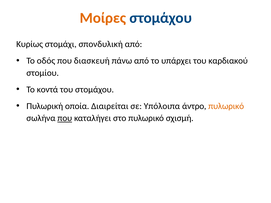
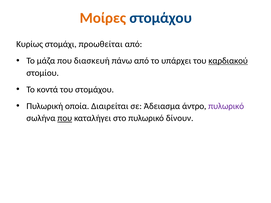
σπονδυλική: σπονδυλική -> προωθείται
οδός: οδός -> μάζα
καρδιακού underline: none -> present
Υπόλοιπα: Υπόλοιπα -> Άδειασμα
πυλωρικό at (226, 106) colour: orange -> purple
σχισμή: σχισμή -> δίνουν
